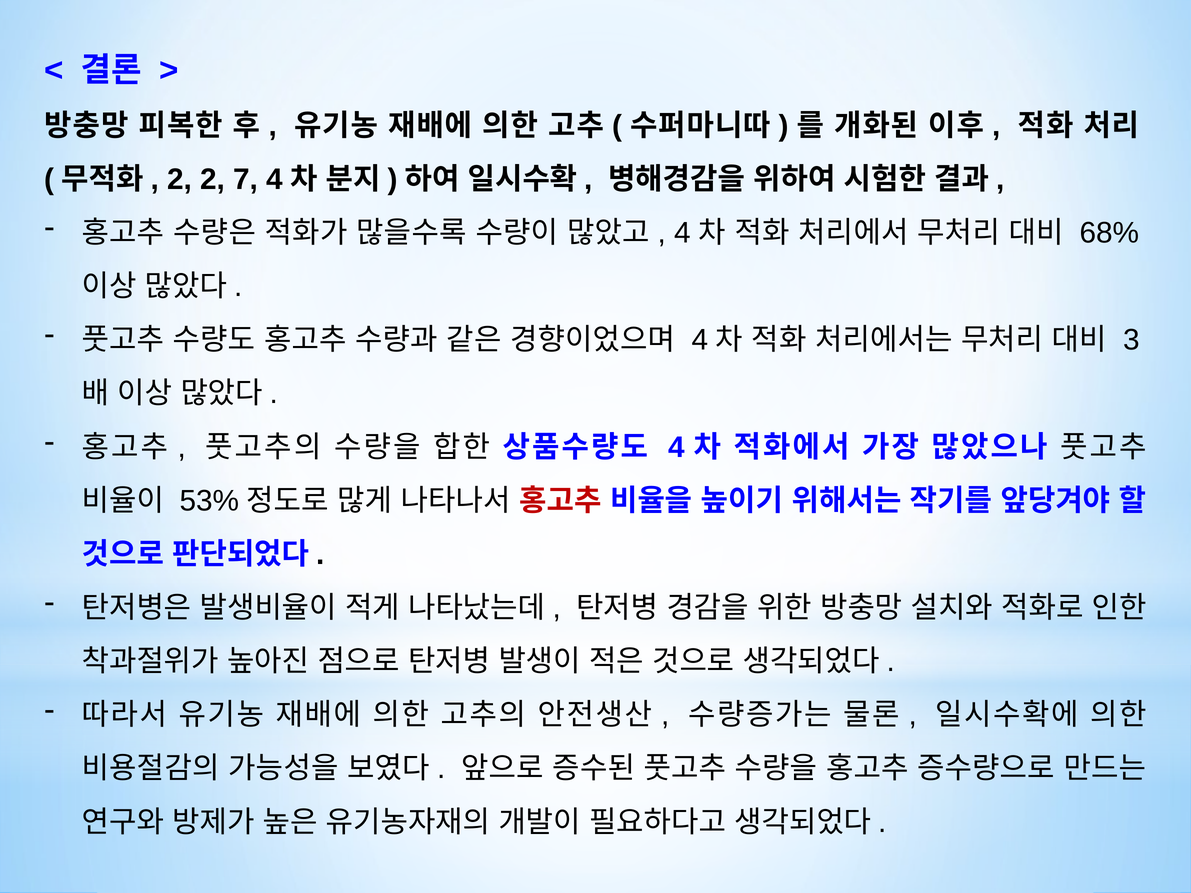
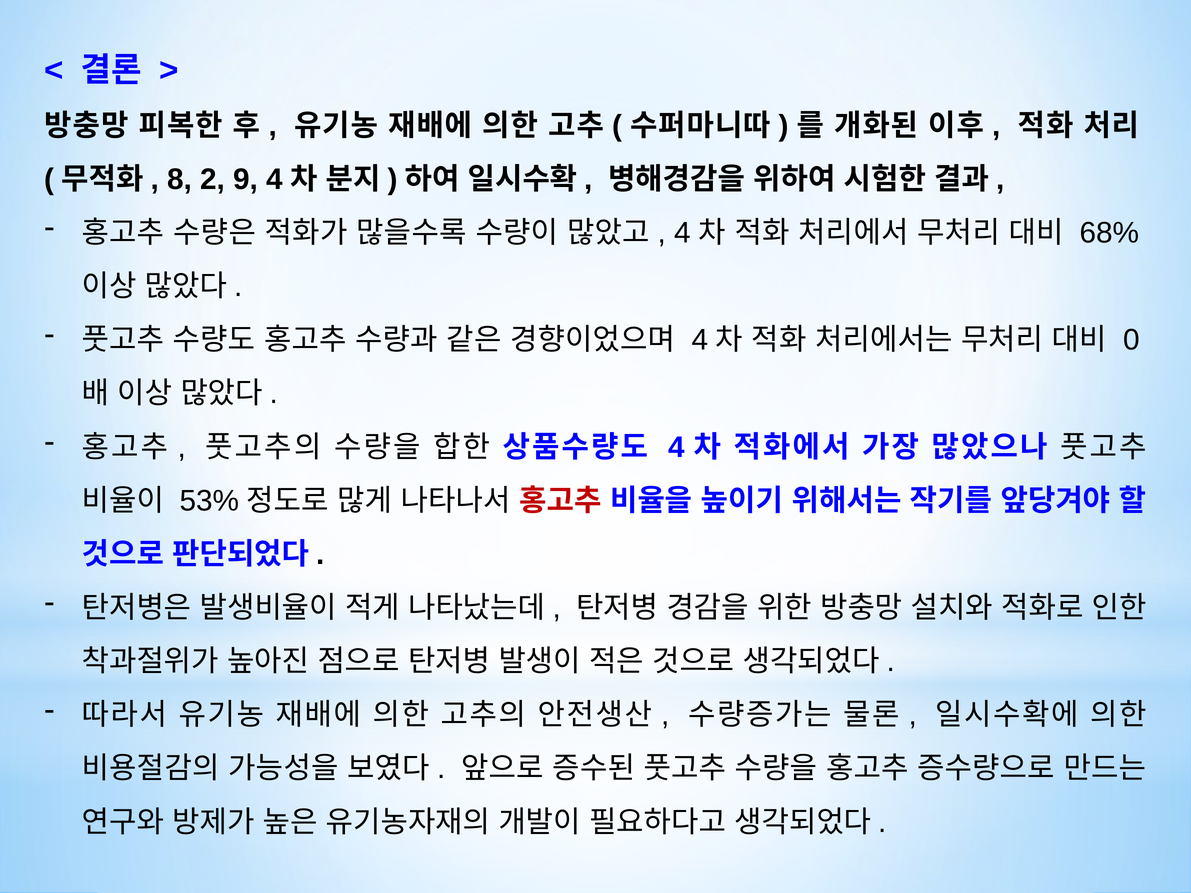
2 at (179, 179): 2 -> 8
7: 7 -> 9
3: 3 -> 0
